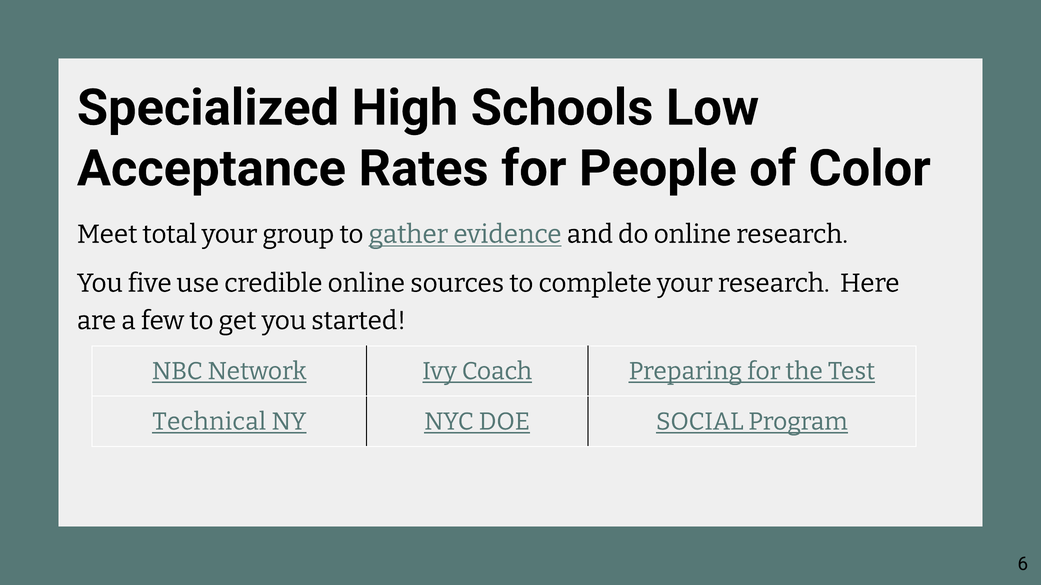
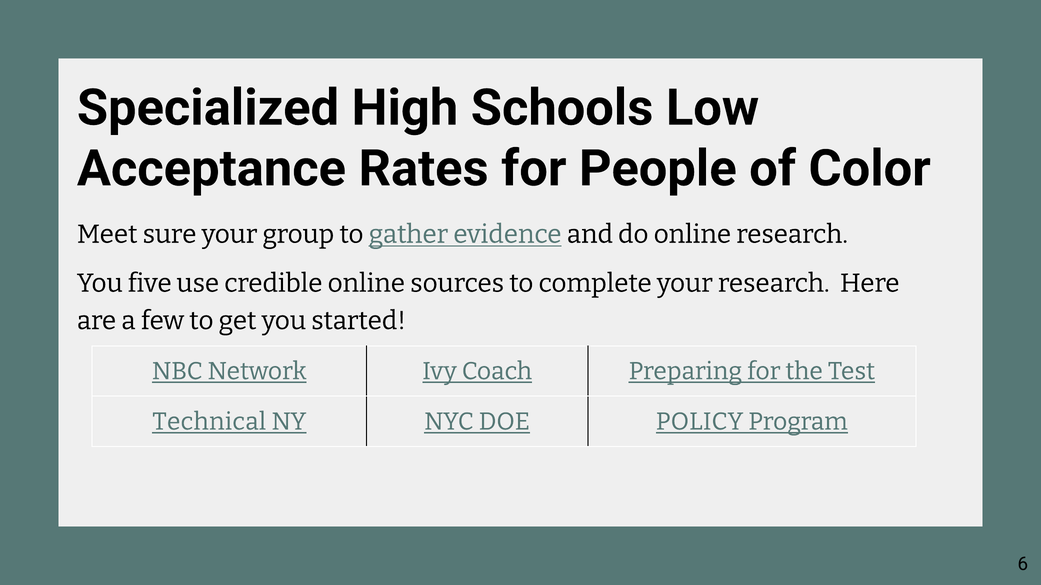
total: total -> sure
SOCIAL: SOCIAL -> POLICY
